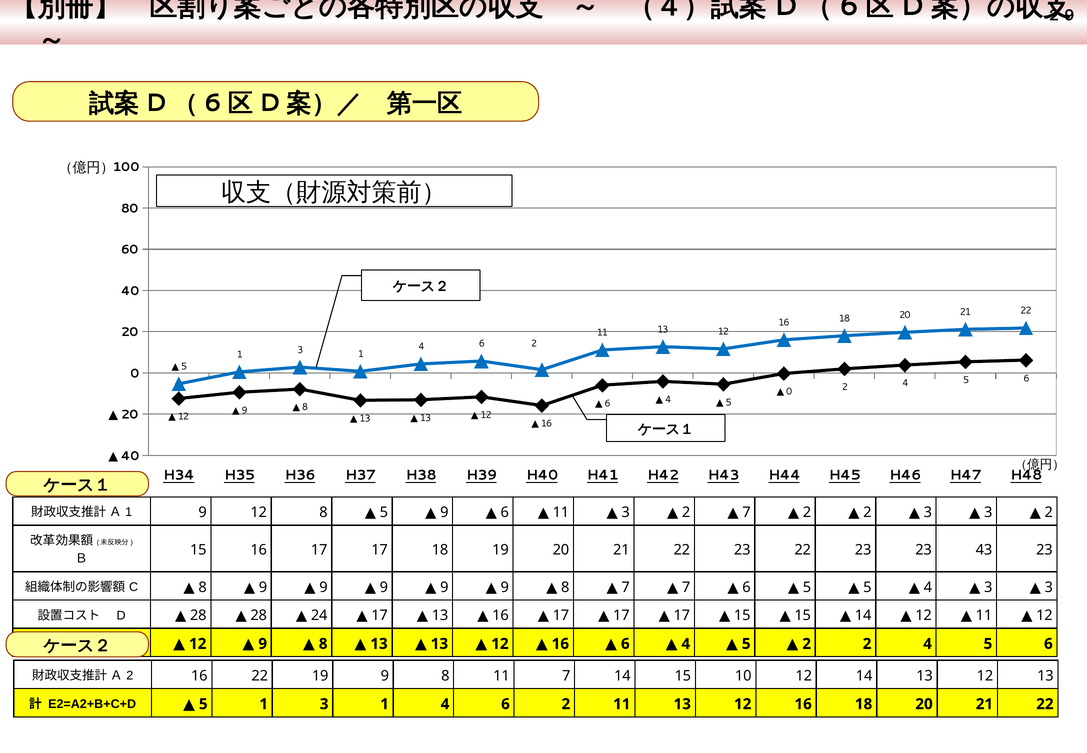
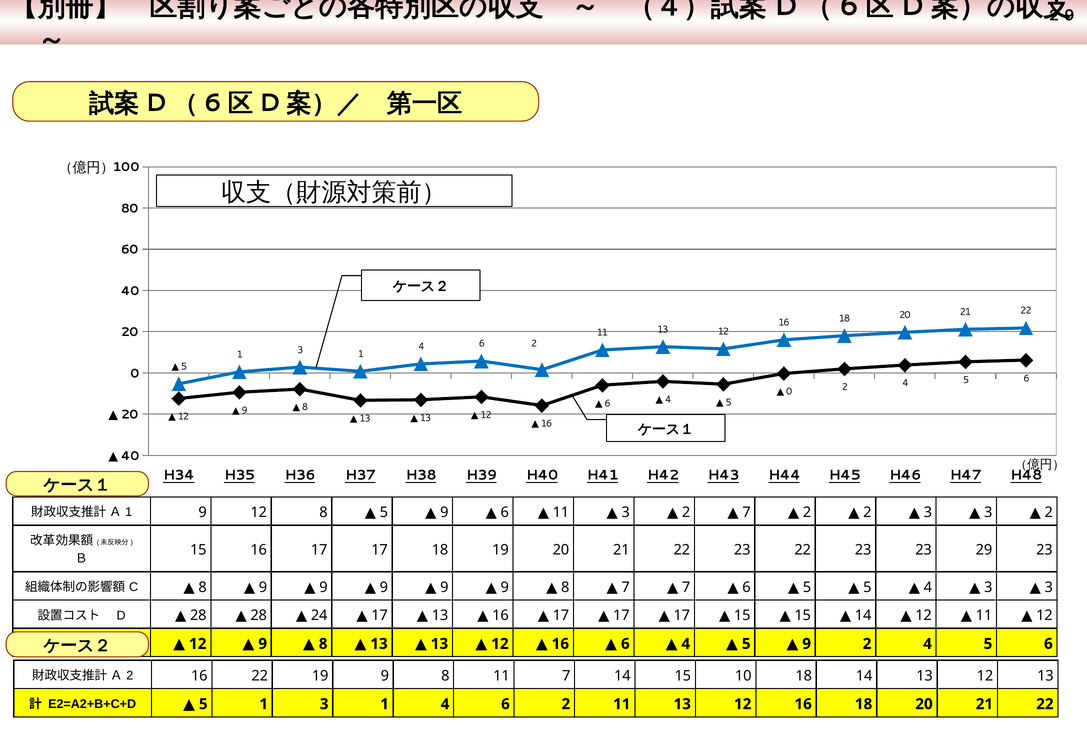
43: 43 -> 29
2 at (807, 643): 2 -> 9
10 12: 12 -> 18
